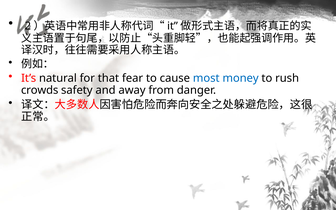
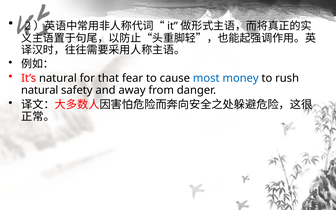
crowds at (40, 90): crowds -> natural
